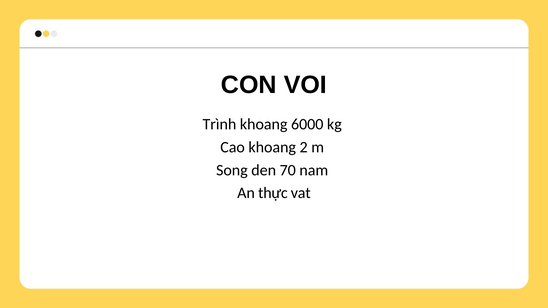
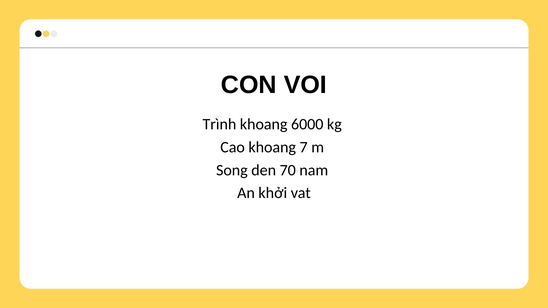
2: 2 -> 7
thực: thực -> khởi
